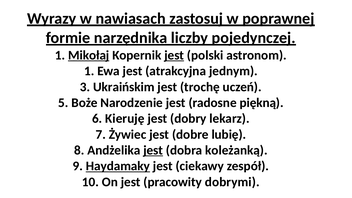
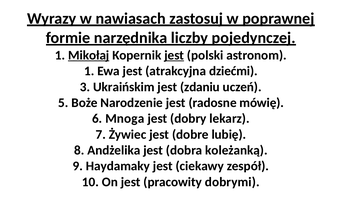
jednym: jednym -> dziećmi
trochę: trochę -> zdaniu
piękną: piękną -> mówię
Kieruję: Kieruję -> Mnoga
jest at (153, 150) underline: present -> none
Haydamaky underline: present -> none
